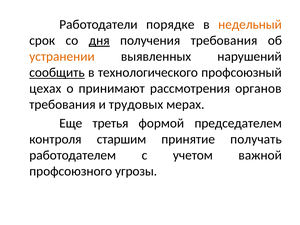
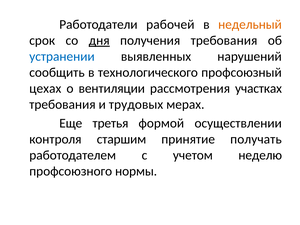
порядке: порядке -> рабочей
устранении colour: orange -> blue
сообщить underline: present -> none
принимают: принимают -> вентиляции
органов: органов -> участках
председателем: председателем -> осуществлении
важной: важной -> неделю
угрозы: угрозы -> нормы
